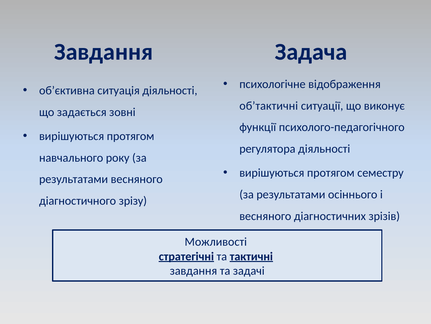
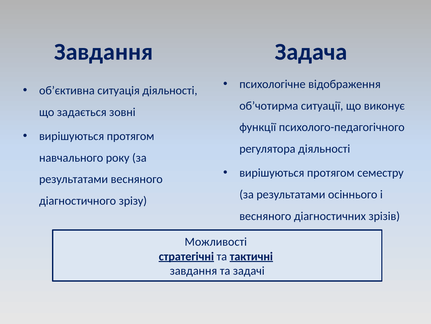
об’тактичні: об’тактичні -> об’чотирма
